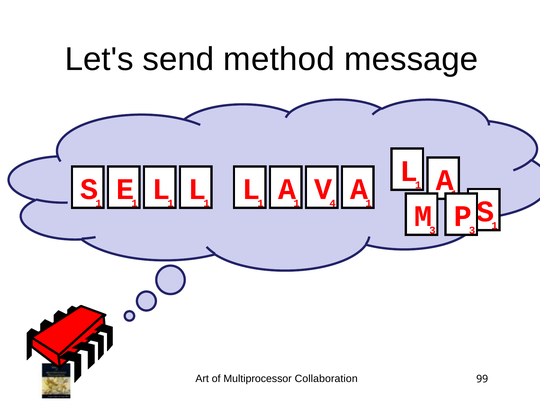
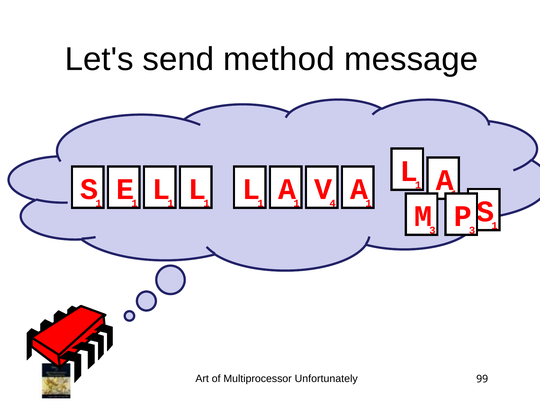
Collaboration: Collaboration -> Unfortunately
